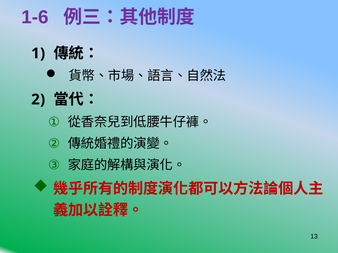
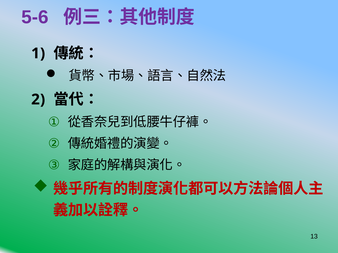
1-6: 1-6 -> 5-6
